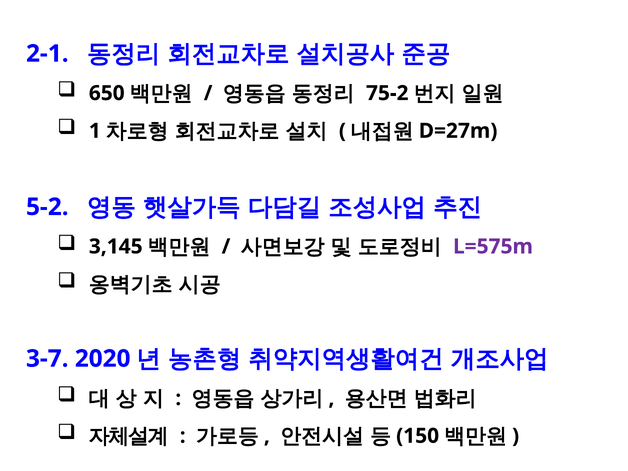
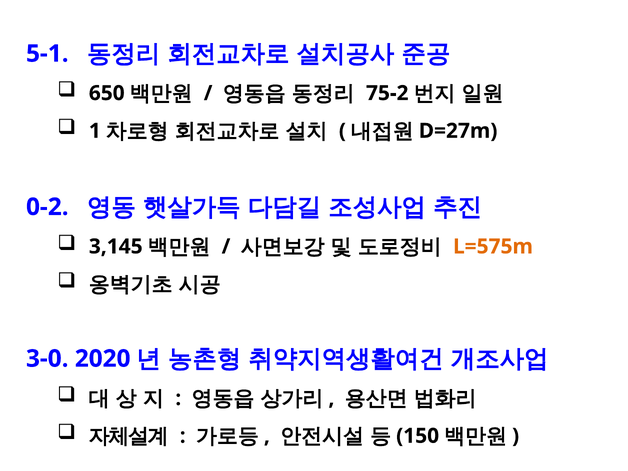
2-1: 2-1 -> 5-1
5-2: 5-2 -> 0-2
L=575m colour: purple -> orange
3-7: 3-7 -> 3-0
